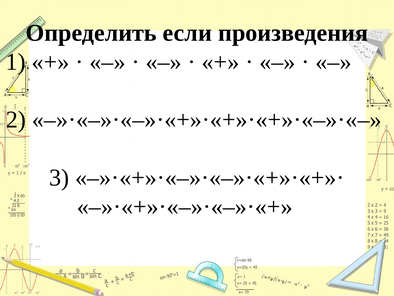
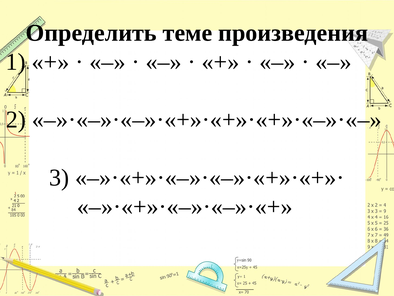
если: если -> теме
